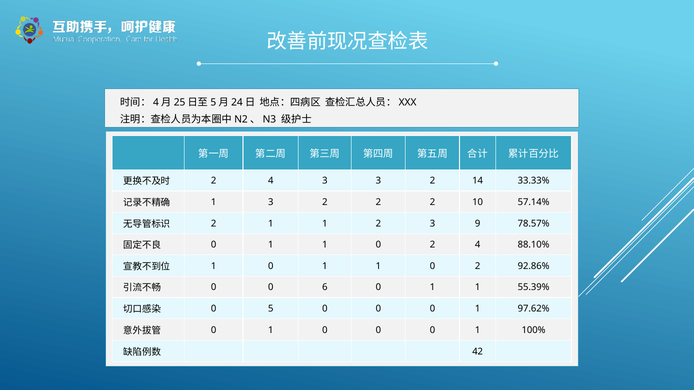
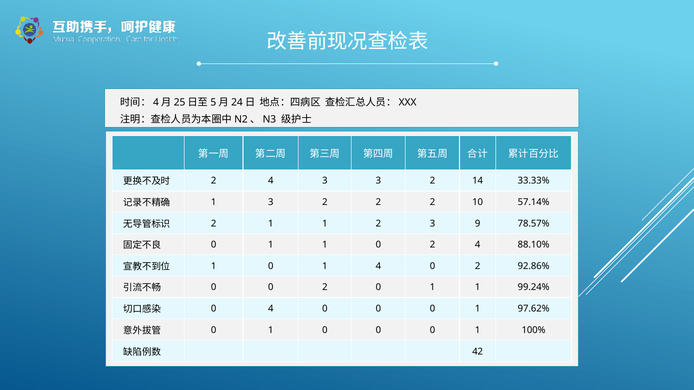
1 0 1 1: 1 -> 4
0 0 6: 6 -> 2
55.39%: 55.39% -> 99.24%
0 5: 5 -> 4
